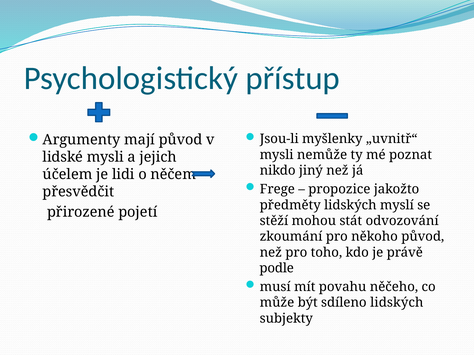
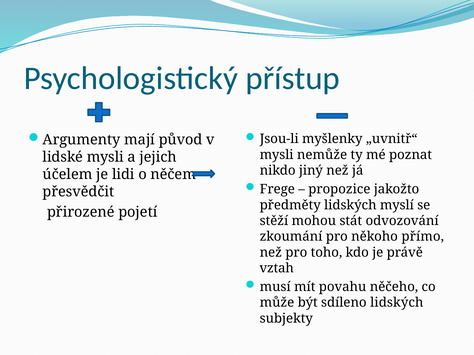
někoho původ: původ -> přímo
podle: podle -> vztah
